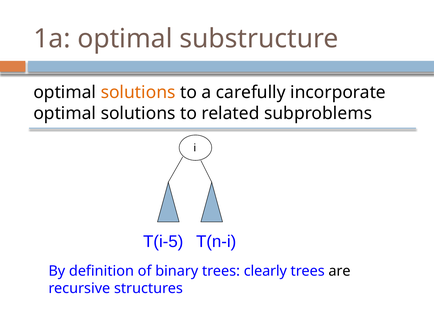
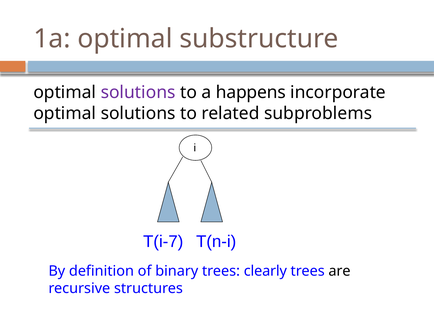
solutions at (138, 92) colour: orange -> purple
carefully: carefully -> happens
T(i-5: T(i-5 -> T(i-7
